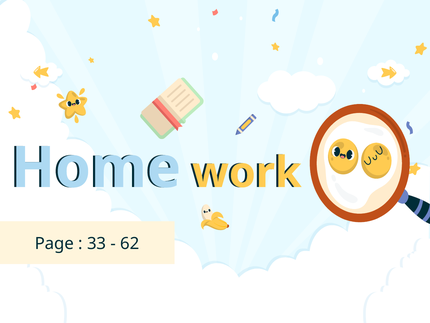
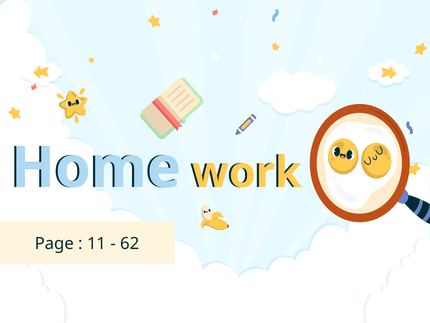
33: 33 -> 11
